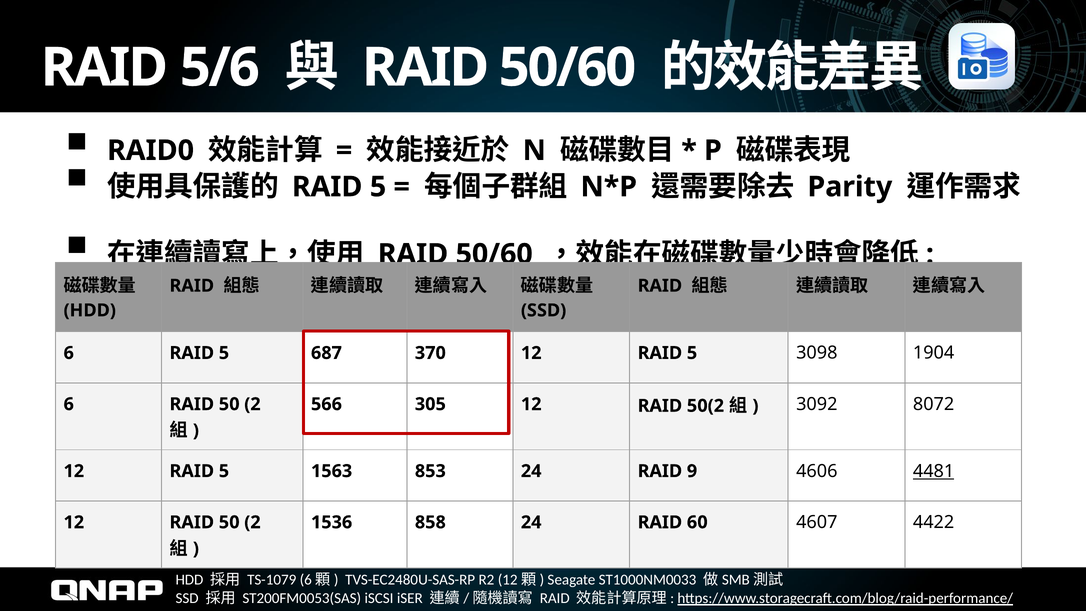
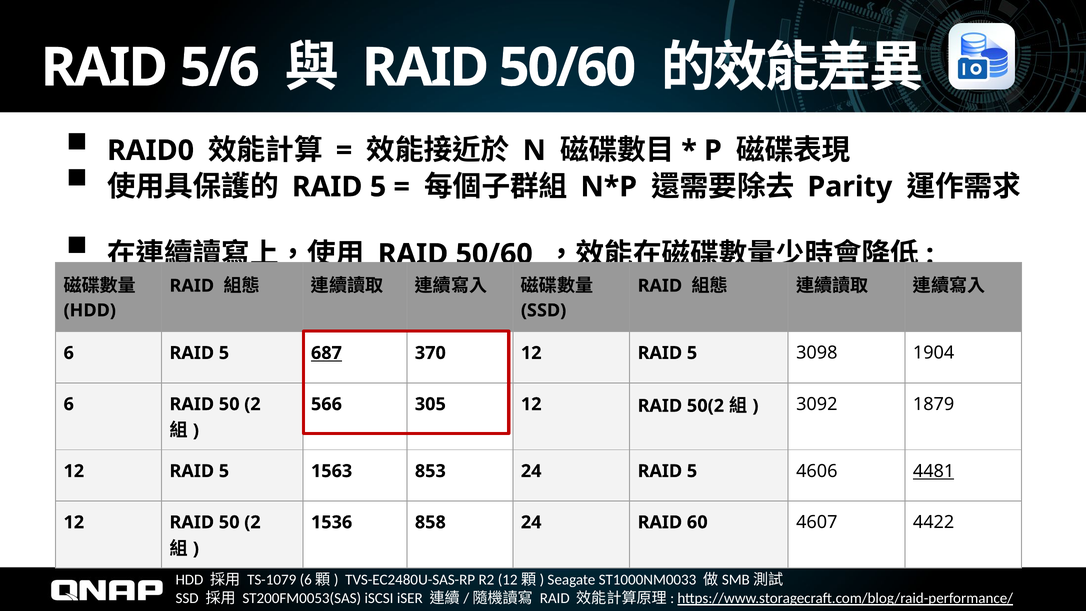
687 underline: none -> present
8072: 8072 -> 1879
24 RAID 9: 9 -> 5
